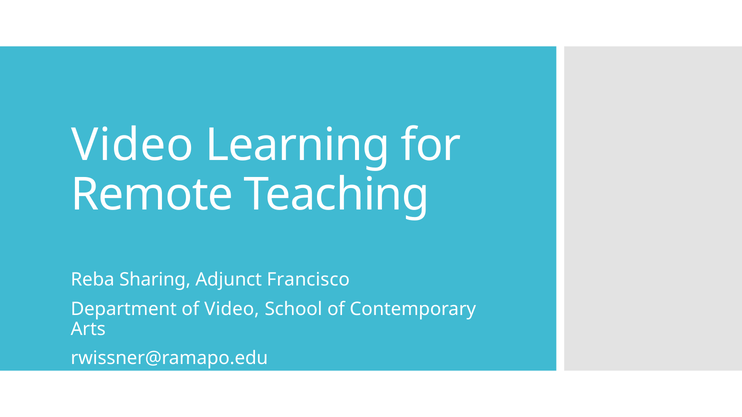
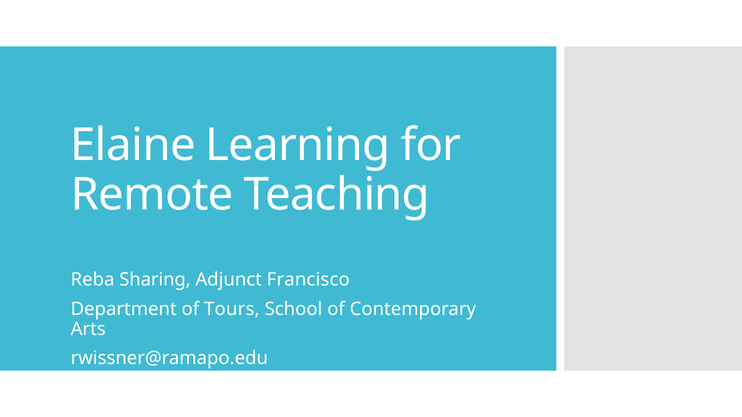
Video at (133, 145): Video -> Elaine
of Video: Video -> Tours
